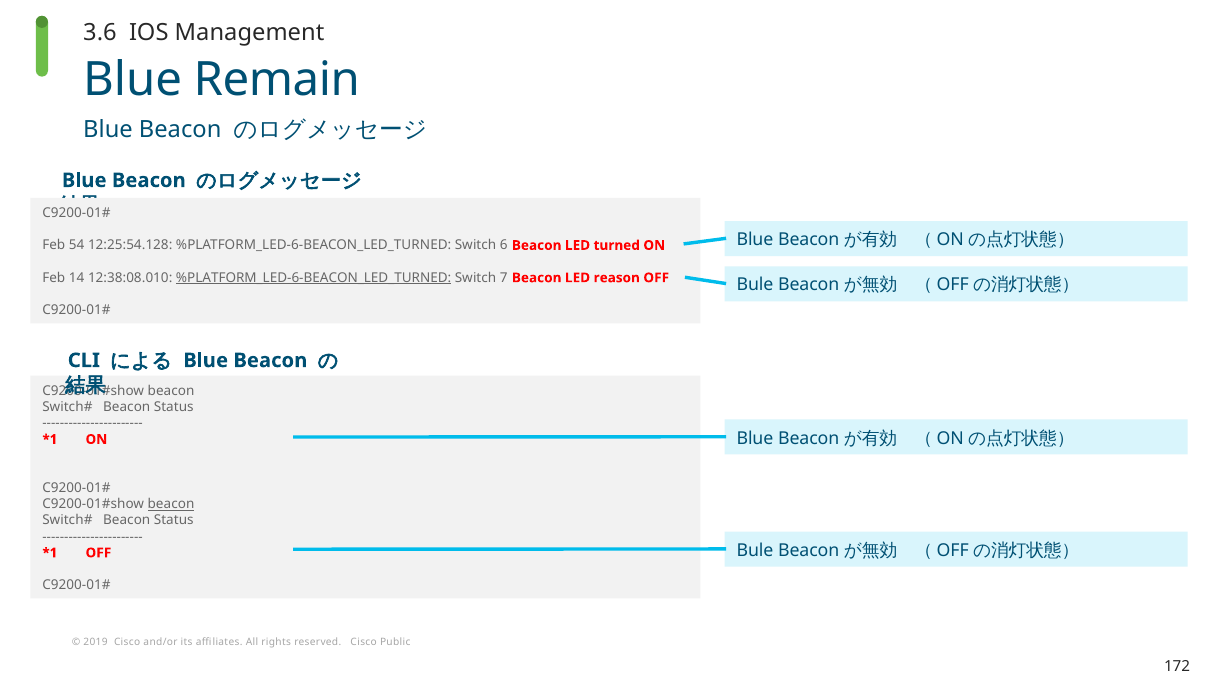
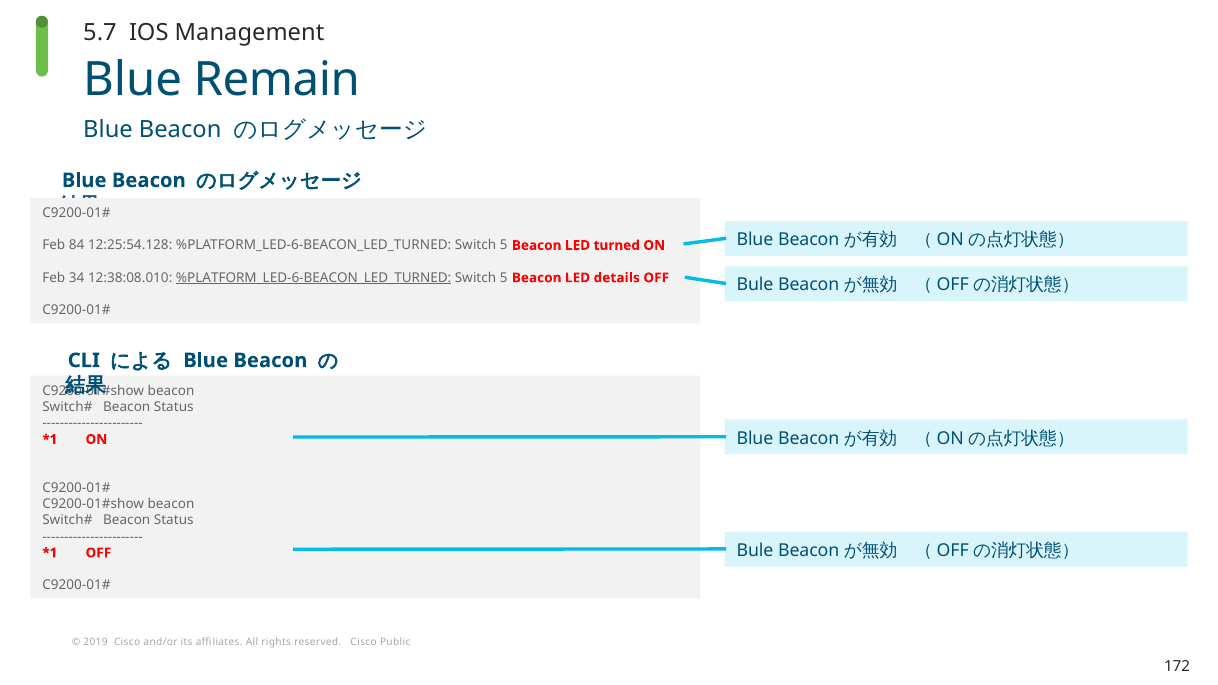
3.6: 3.6 -> 5.7
54: 54 -> 84
12:25:54.128 %PLATFORM_LED-6-BEACON_LED_TURNED Switch 6: 6 -> 5
14: 14 -> 34
7 at (504, 278): 7 -> 5
reason: reason -> details
beacon at (171, 504) underline: present -> none
